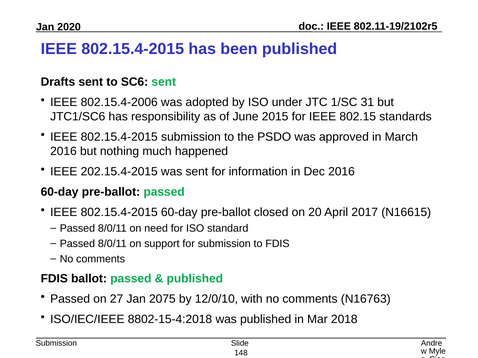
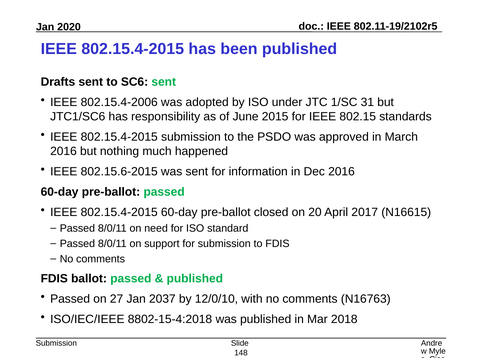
202.15.4-2015: 202.15.4-2015 -> 802.15.6-2015
2075: 2075 -> 2037
